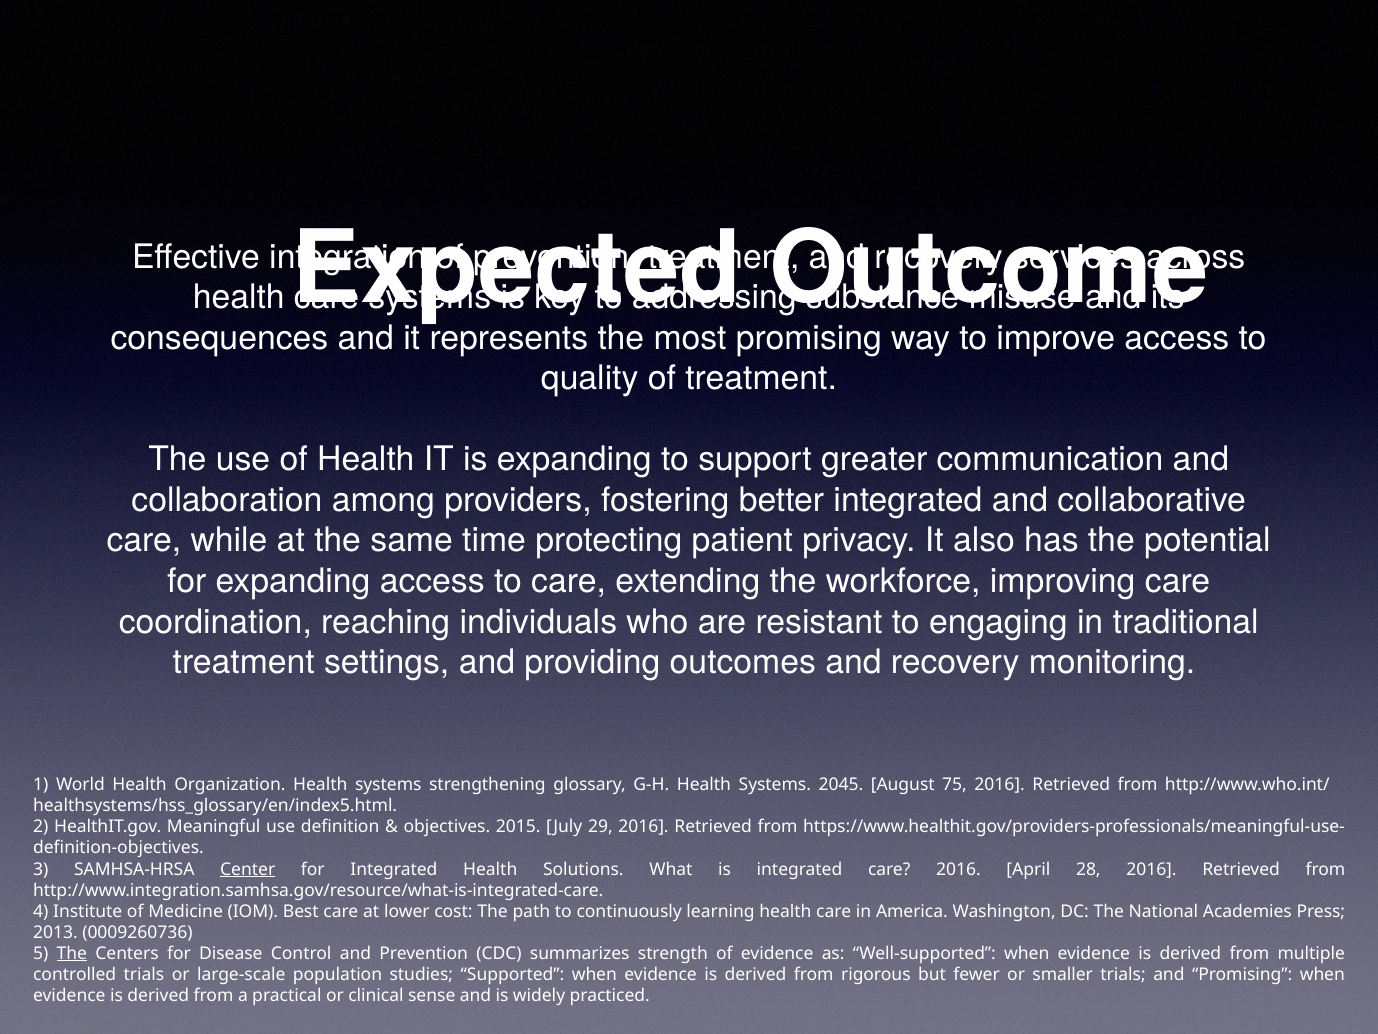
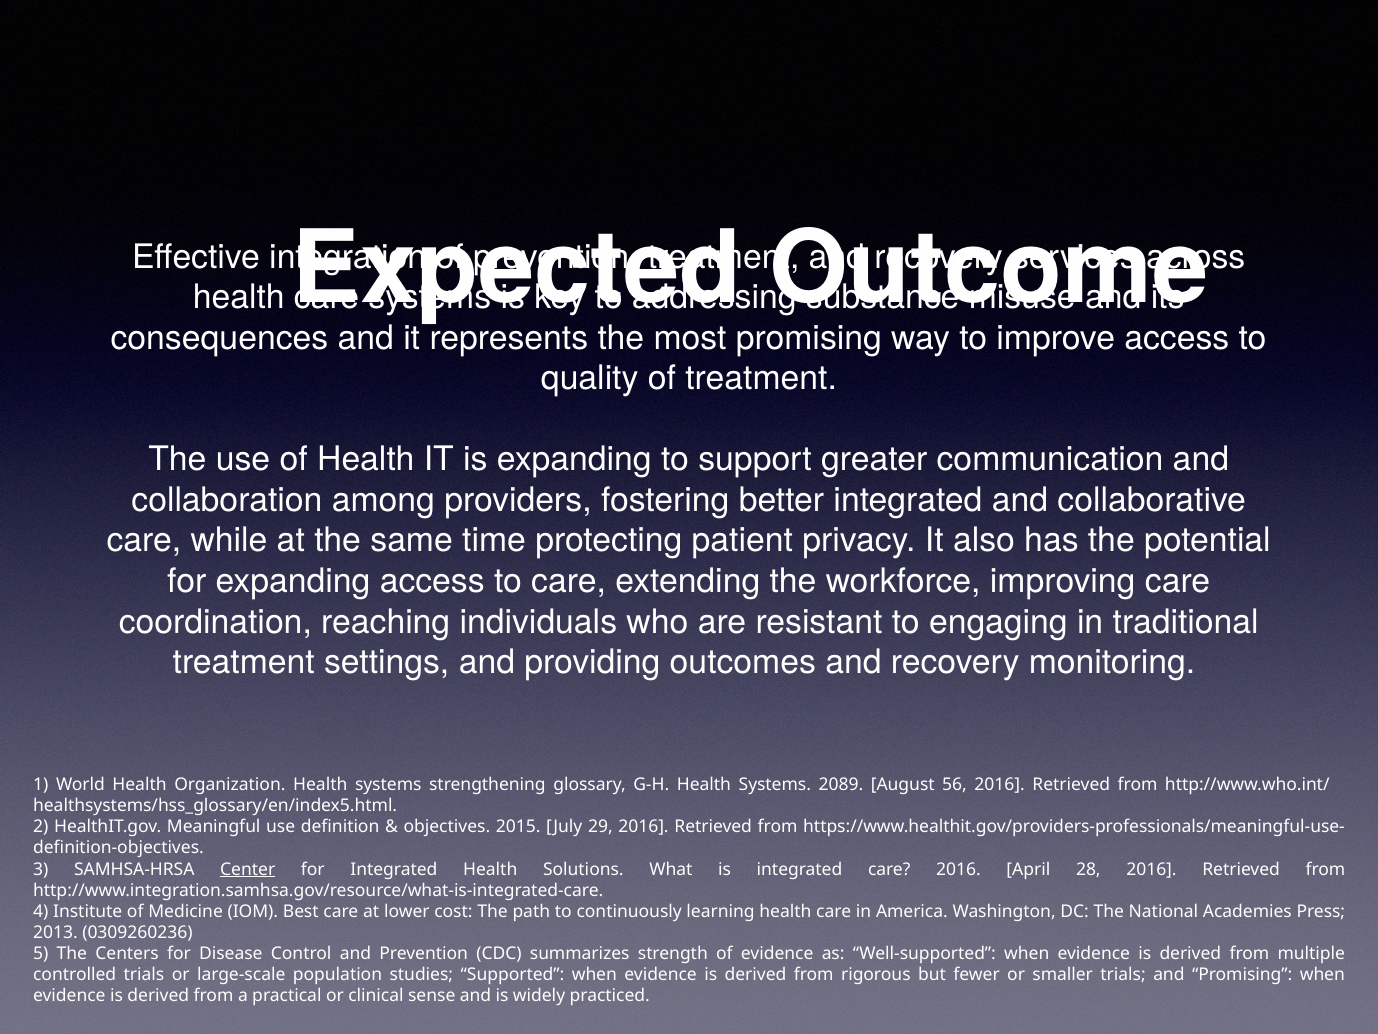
2045: 2045 -> 2089
75: 75 -> 56
0009260736: 0009260736 -> 0309260236
The at (72, 953) underline: present -> none
